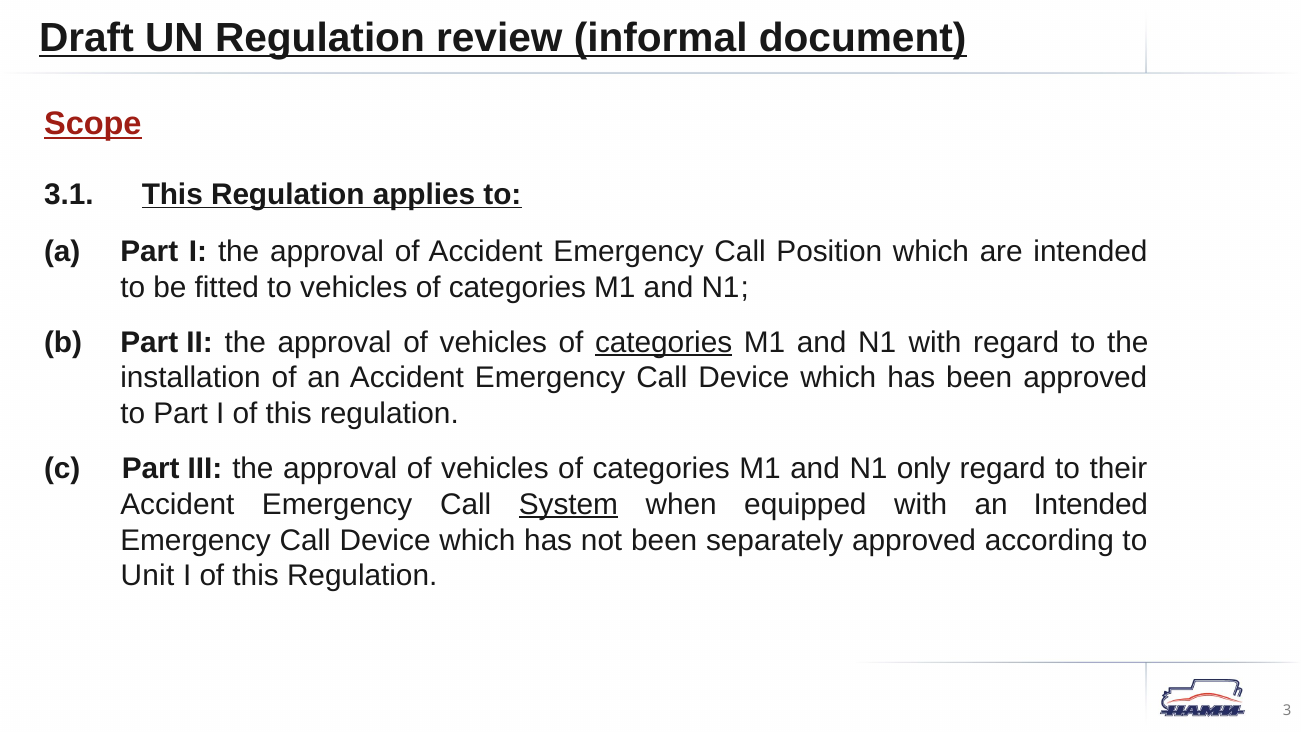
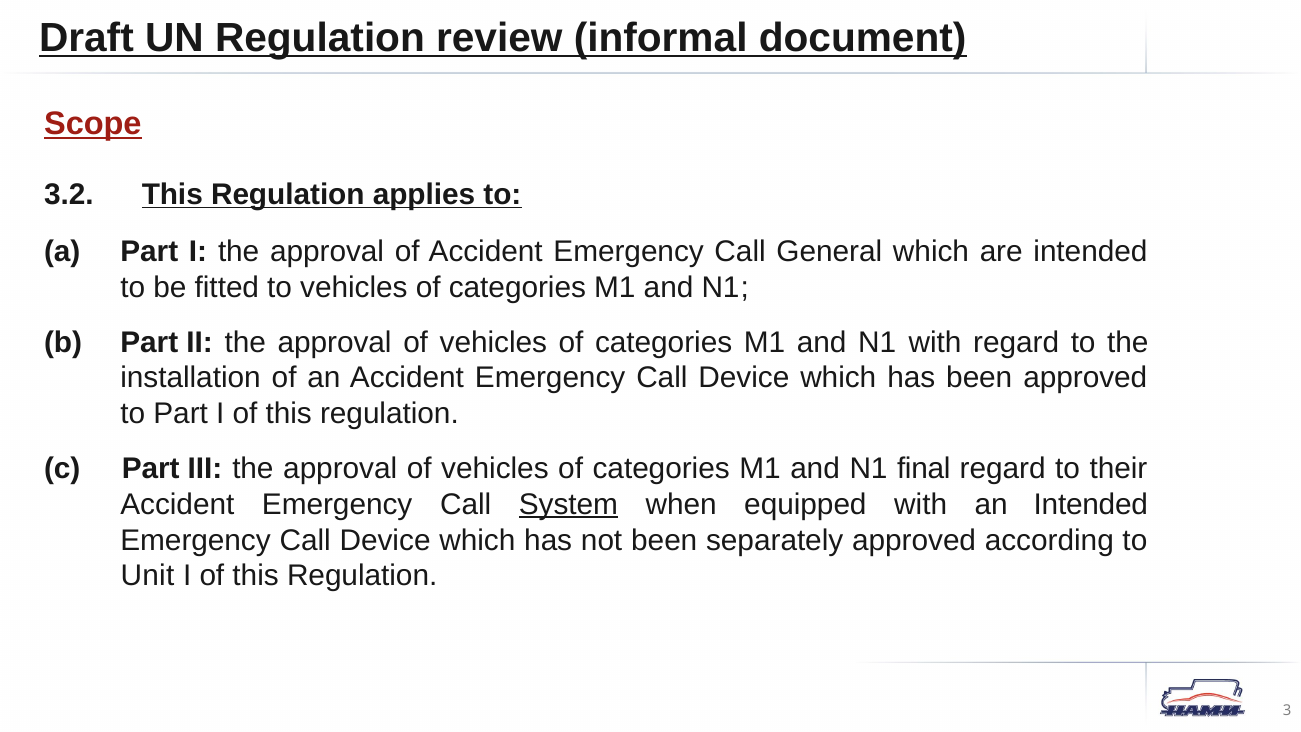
3.1: 3.1 -> 3.2
Position: Position -> General
categories at (664, 342) underline: present -> none
only: only -> final
